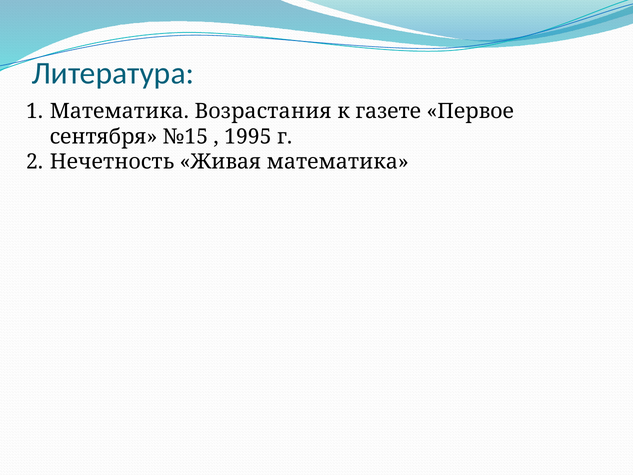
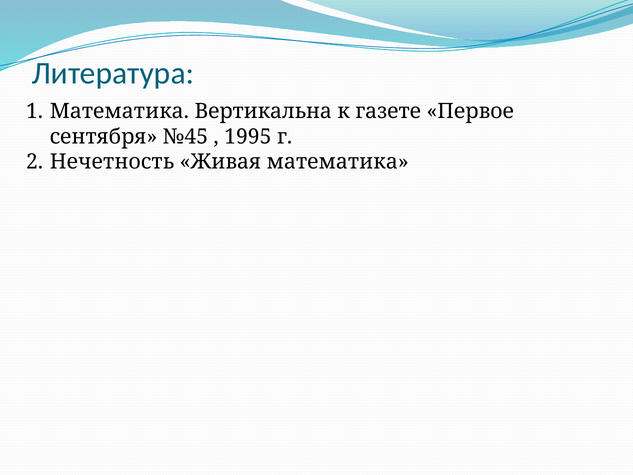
Возрастания: Возрастания -> Вертикальна
№15: №15 -> №45
